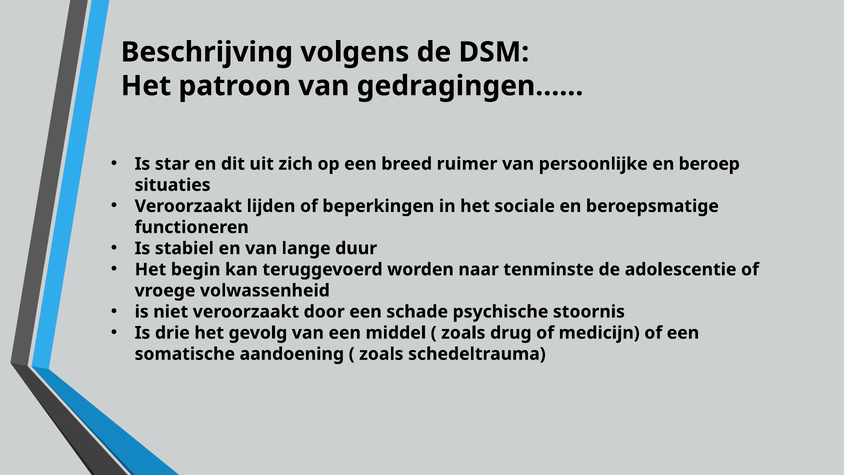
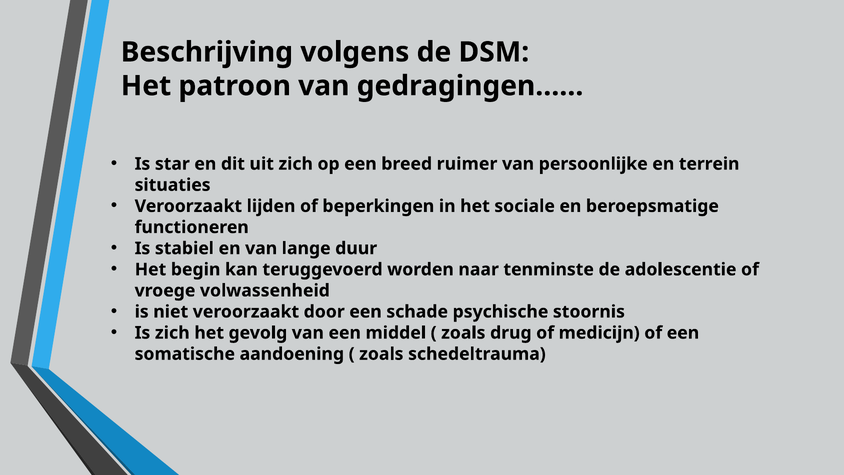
beroep: beroep -> terrein
Is drie: drie -> zich
